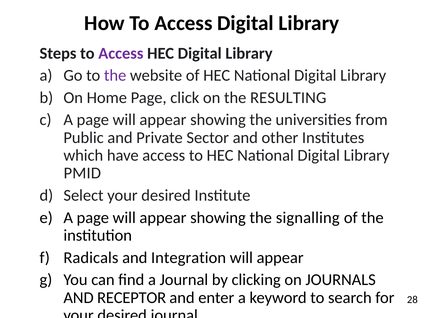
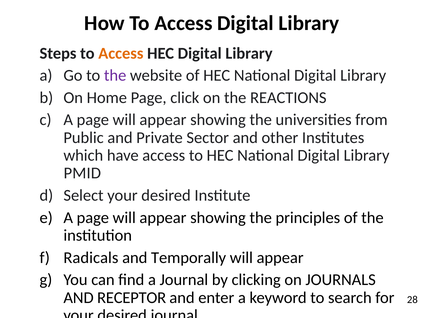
Access at (121, 53) colour: purple -> orange
RESULTING: RESULTING -> REACTIONS
signalling: signalling -> principles
Integration: Integration -> Temporally
